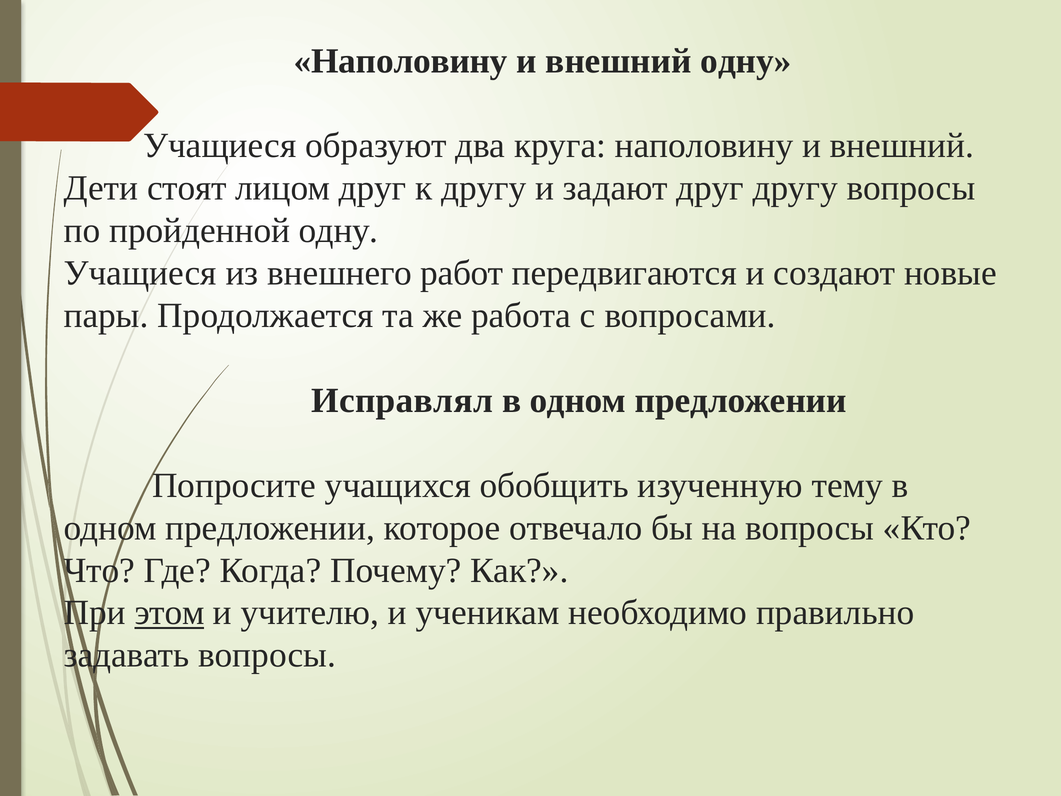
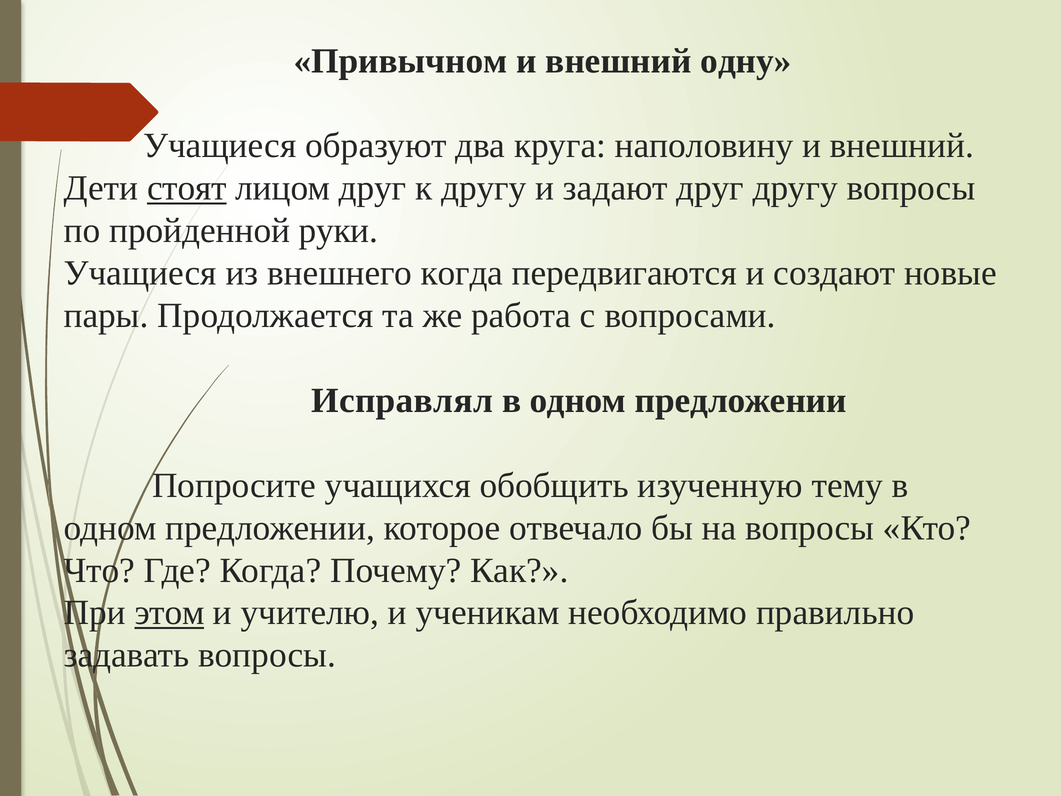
Наполовину at (401, 61): Наполовину -> Привычном
стоят underline: none -> present
пройденной одну: одну -> руки
внешнего работ: работ -> когда
